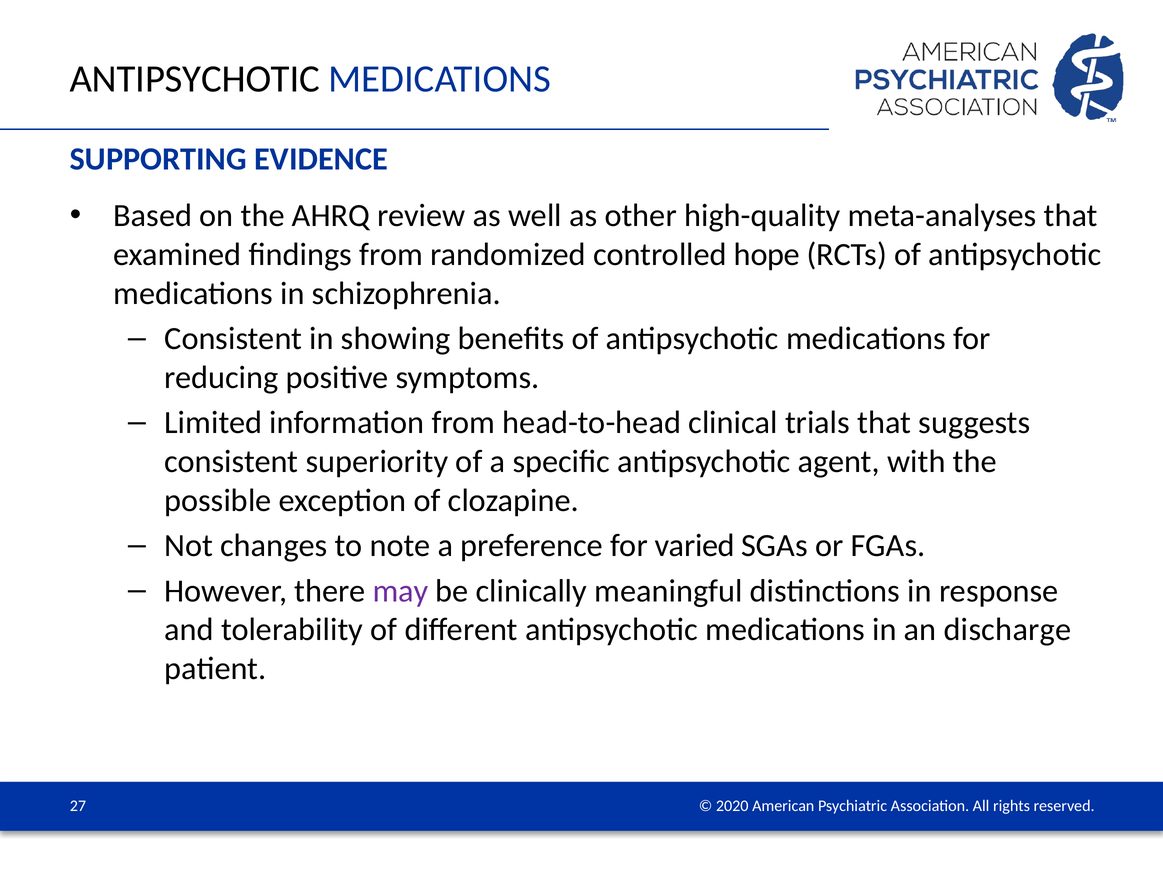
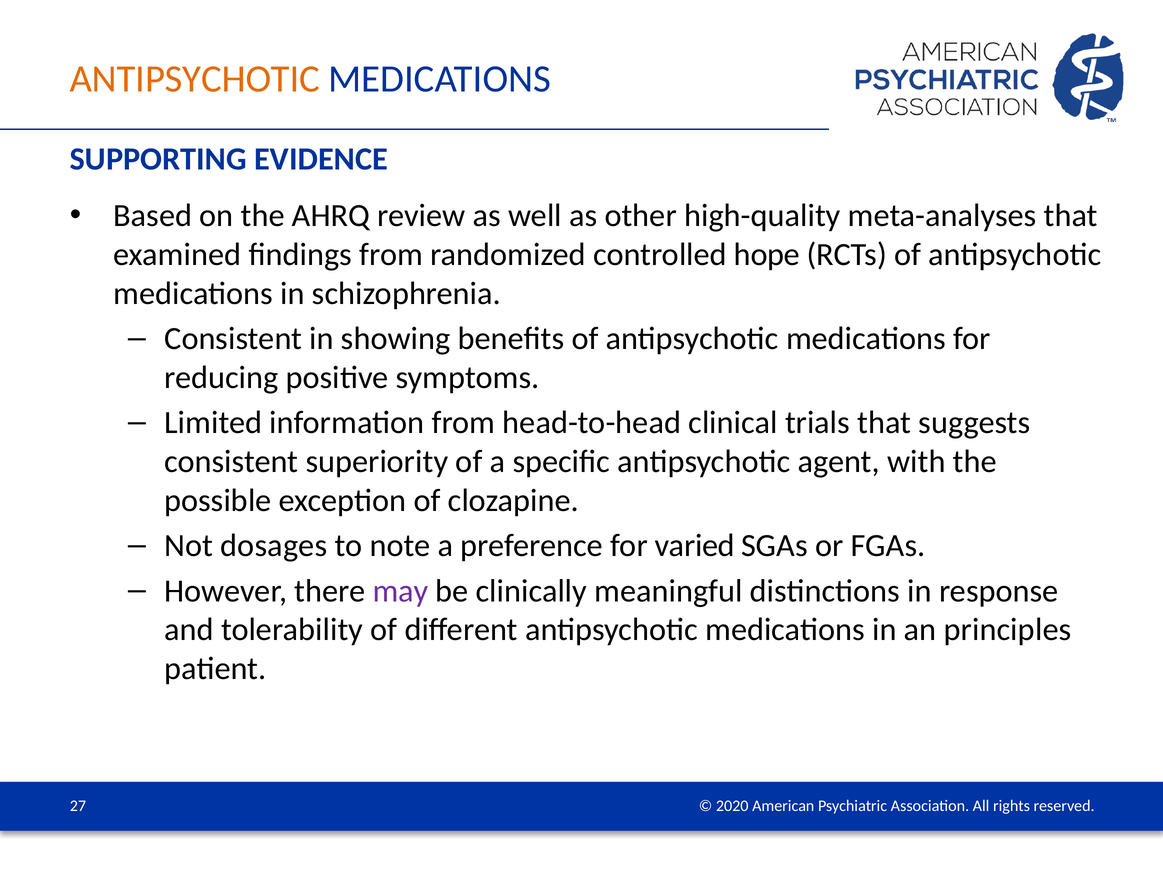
ANTIPSYCHOTIC at (195, 79) colour: black -> orange
changes: changes -> dosages
discharge: discharge -> principles
